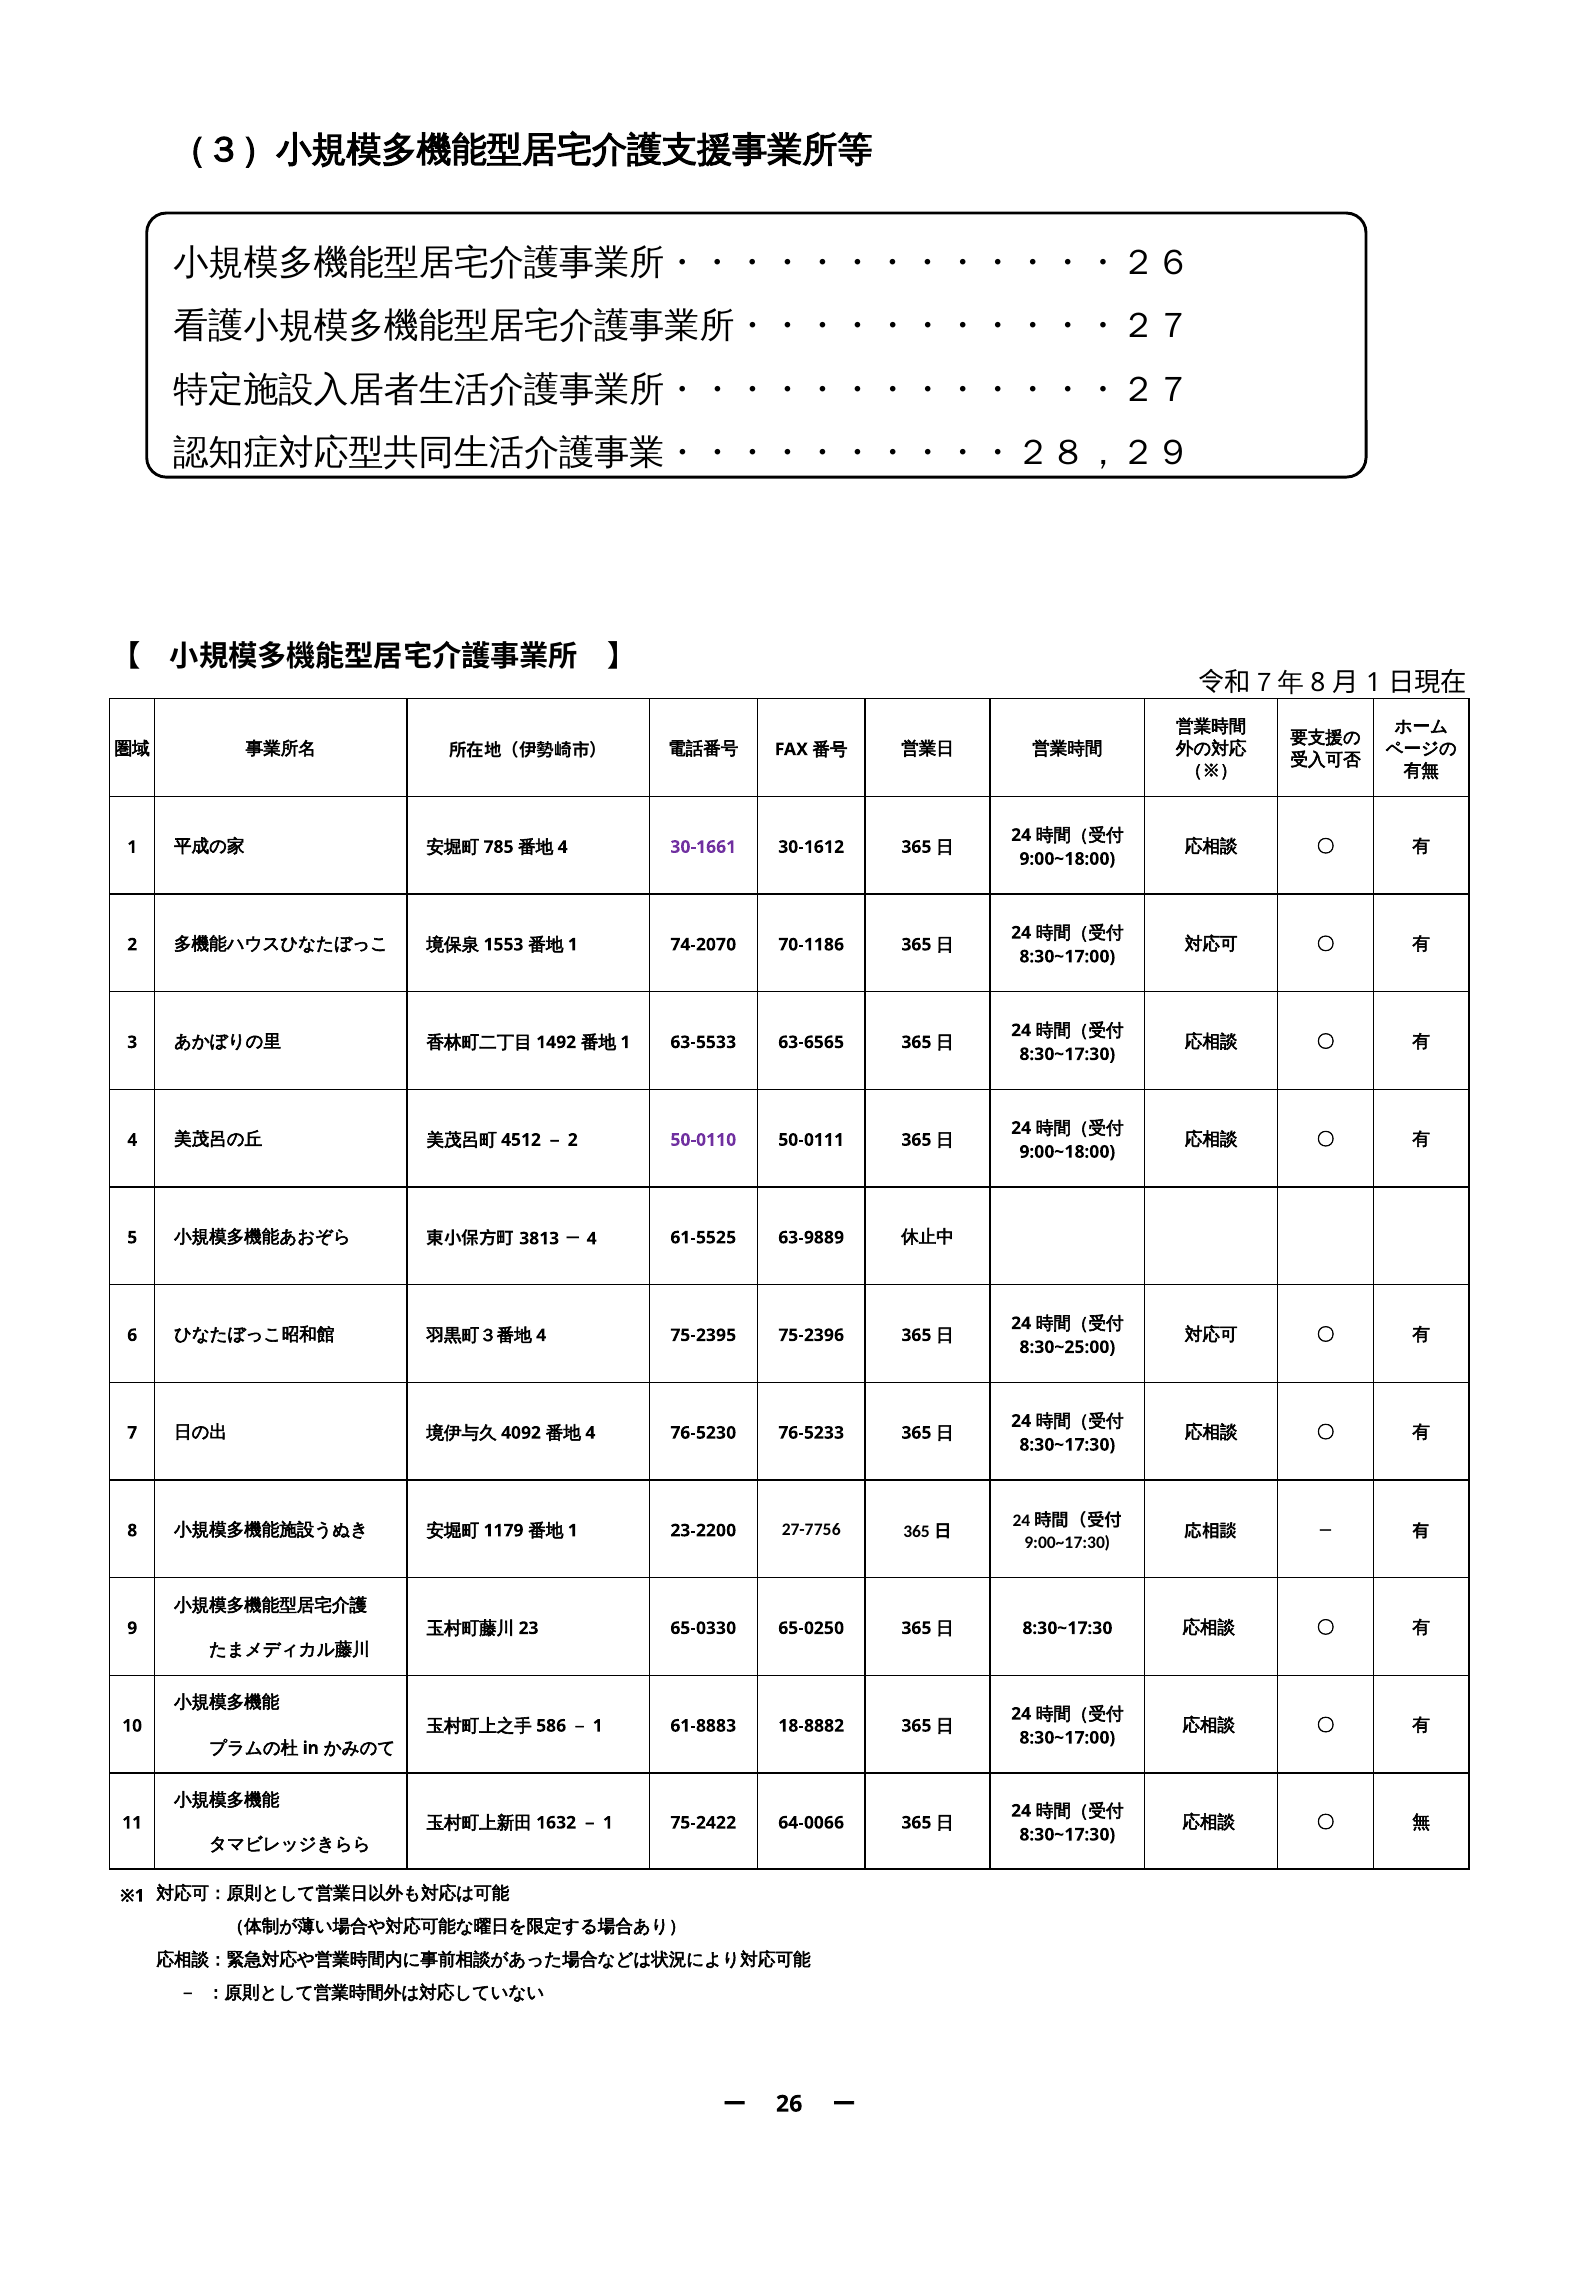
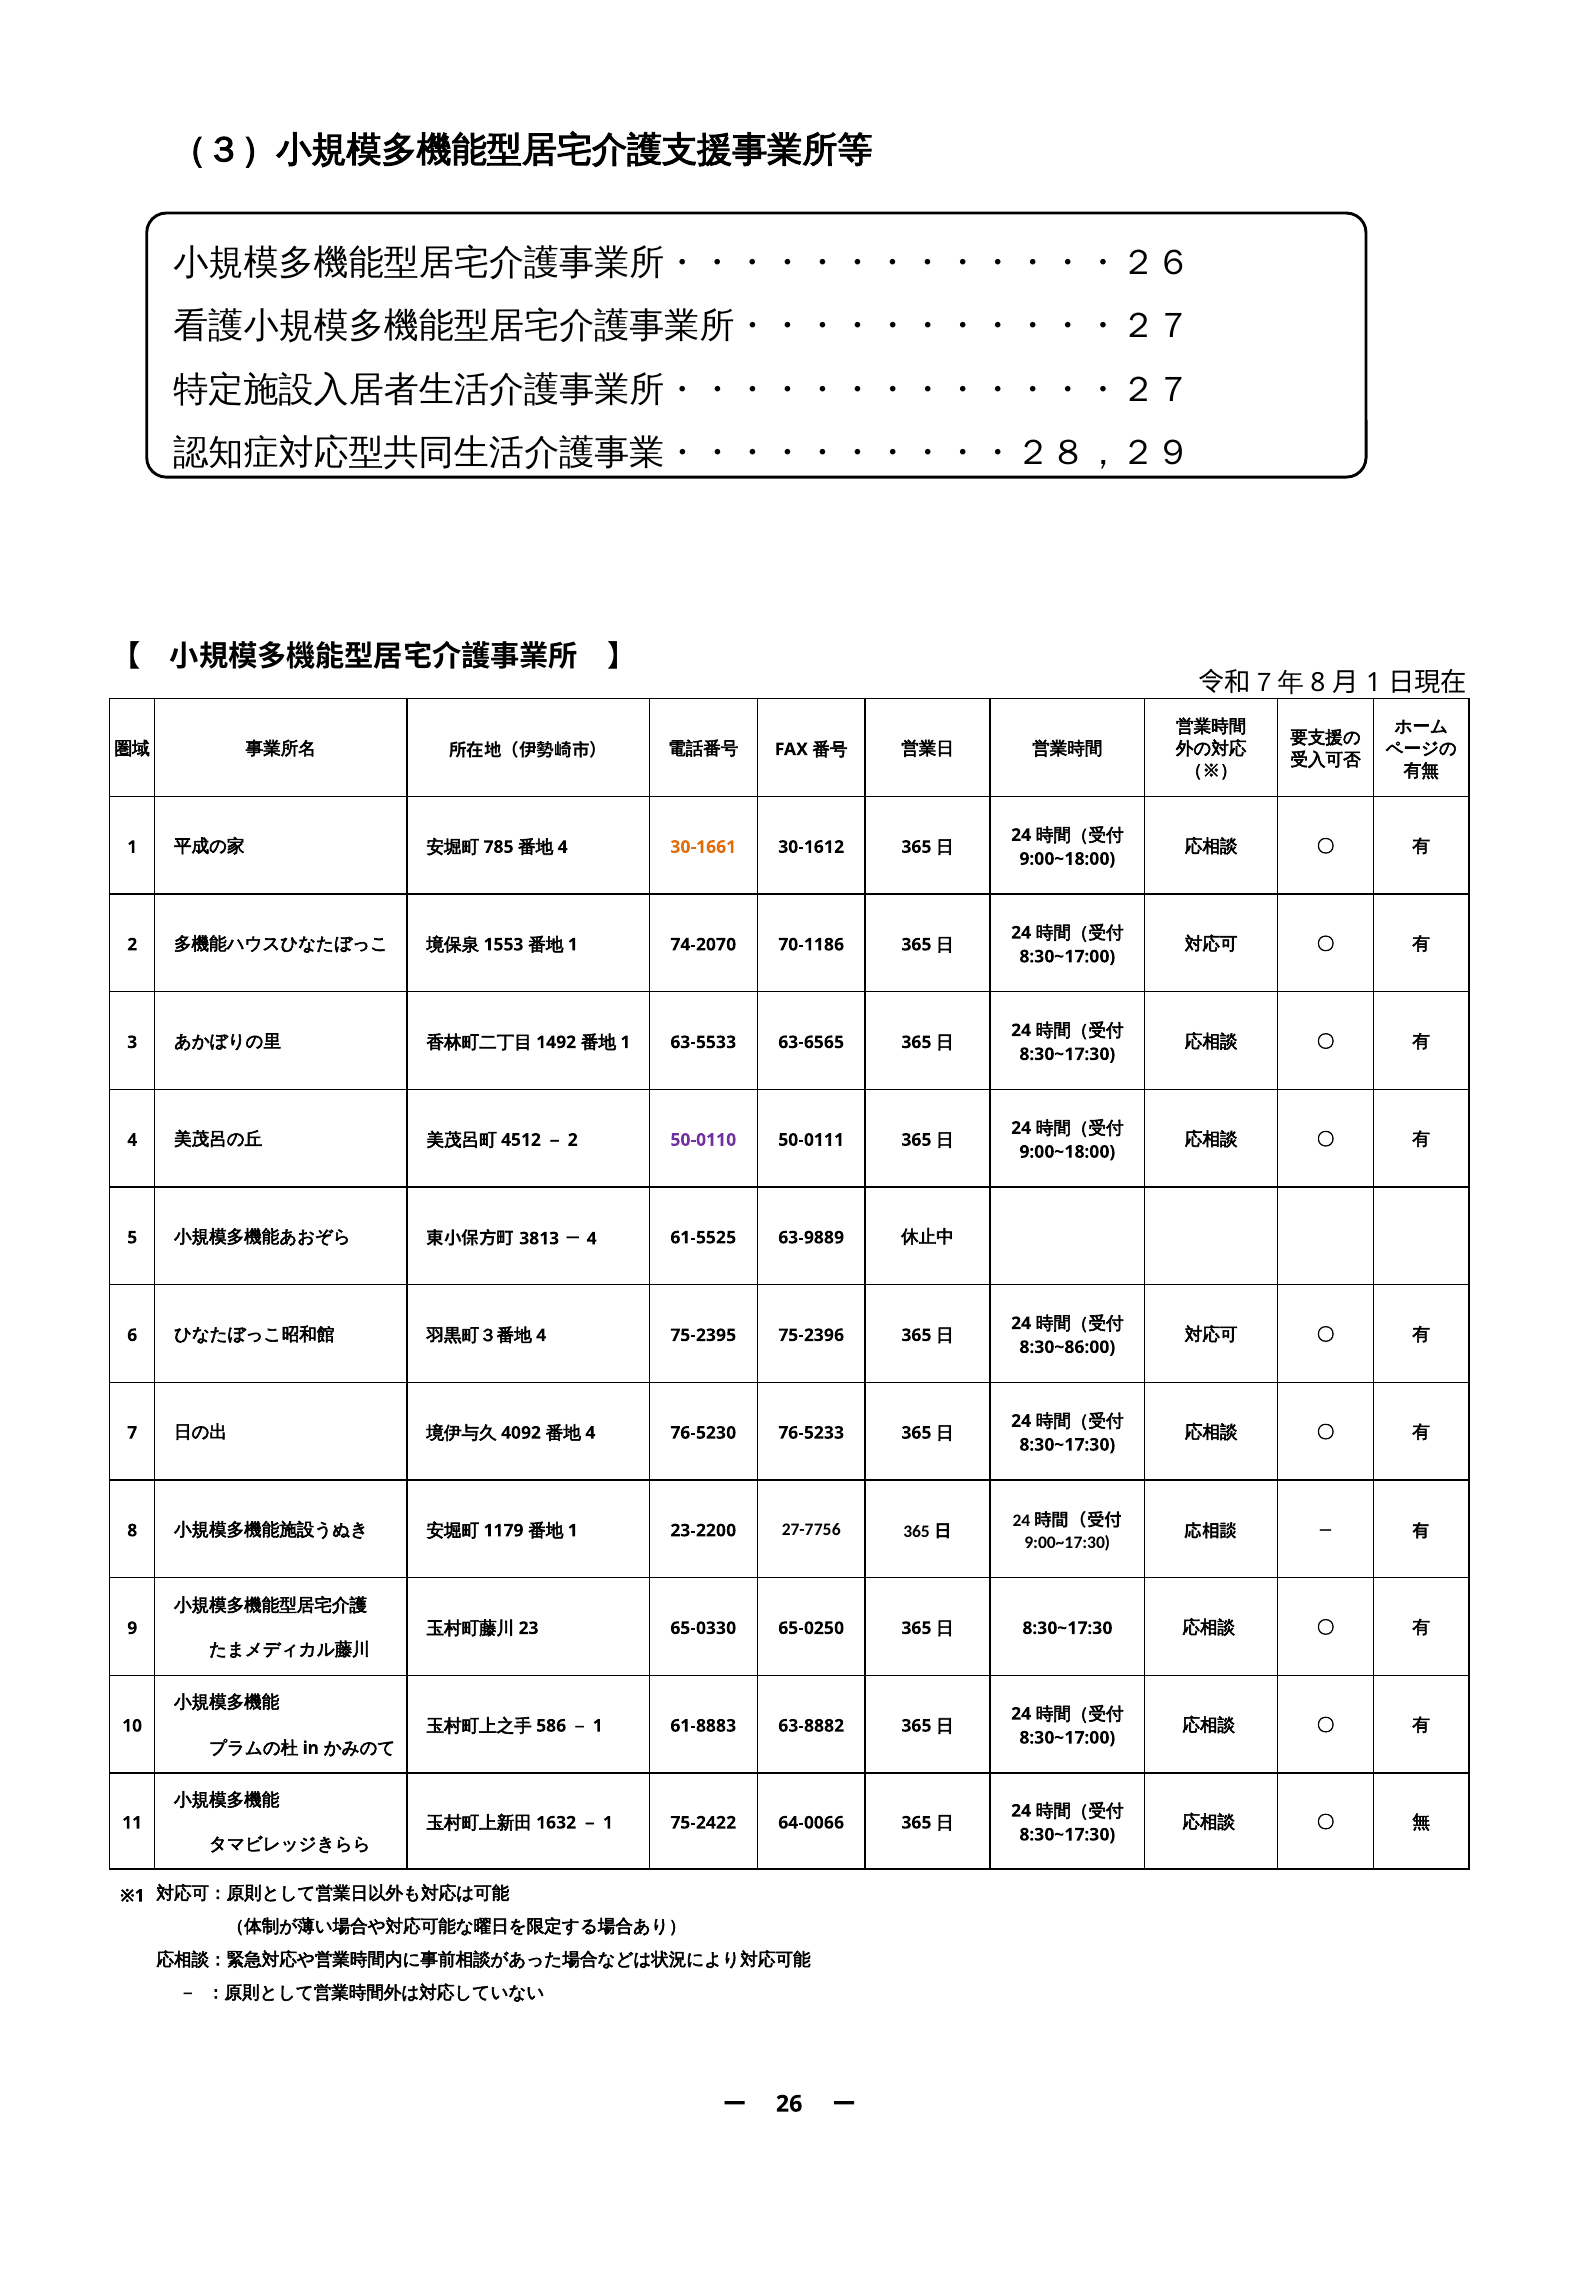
30-1661 colour: purple -> orange
8:30~25:00: 8:30~25:00 -> 8:30~86:00
18-8882: 18-8882 -> 63-8882
